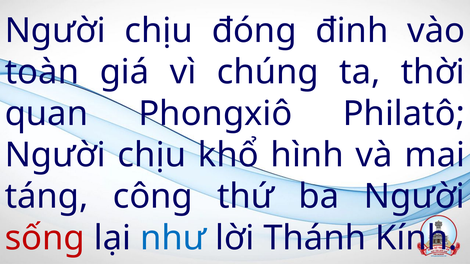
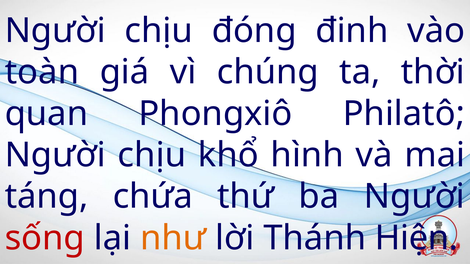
công: công -> chứa
như colour: blue -> orange
Kính: Kính -> Hiện
